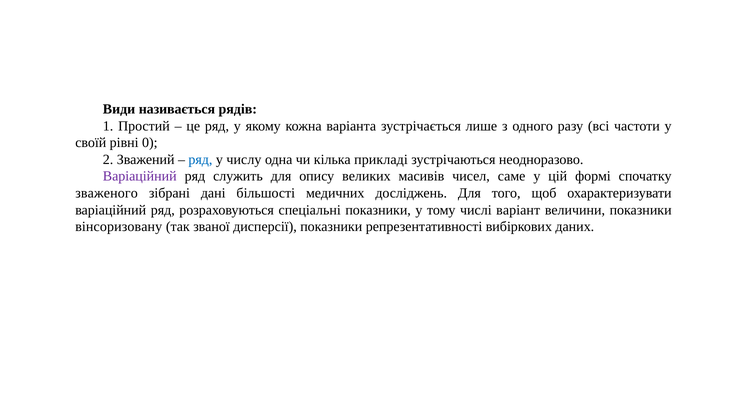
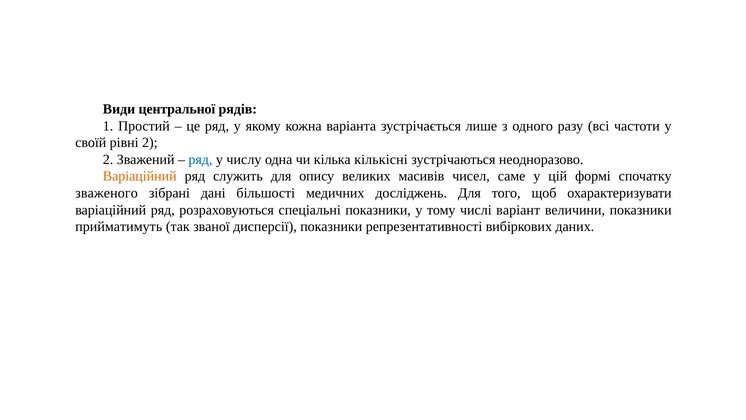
називається: називається -> центральної
рівні 0: 0 -> 2
прикладі: прикладі -> кількісні
Варіаційний at (140, 176) colour: purple -> orange
вінсоризовану: вінсоризовану -> прийматимуть
